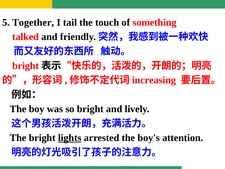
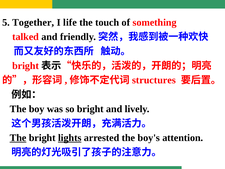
tail: tail -> life
increasing: increasing -> structures
The at (18, 138) underline: none -> present
